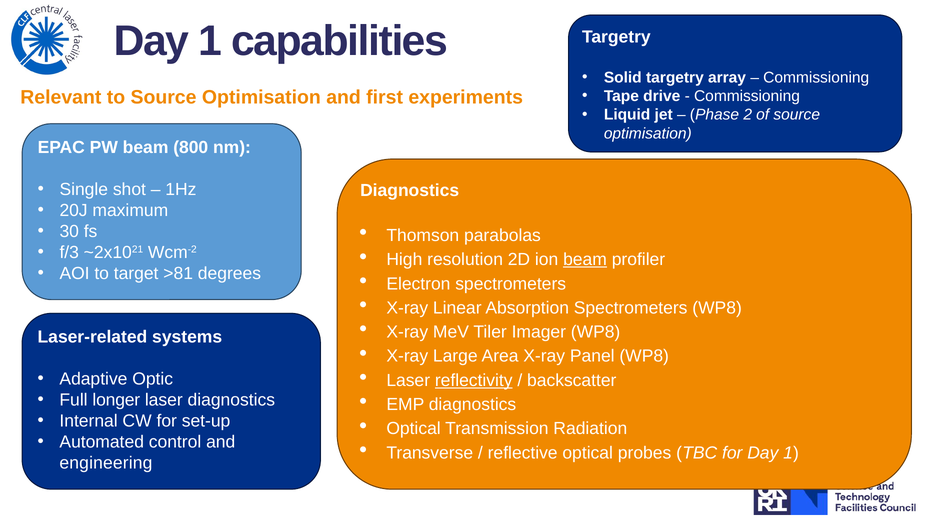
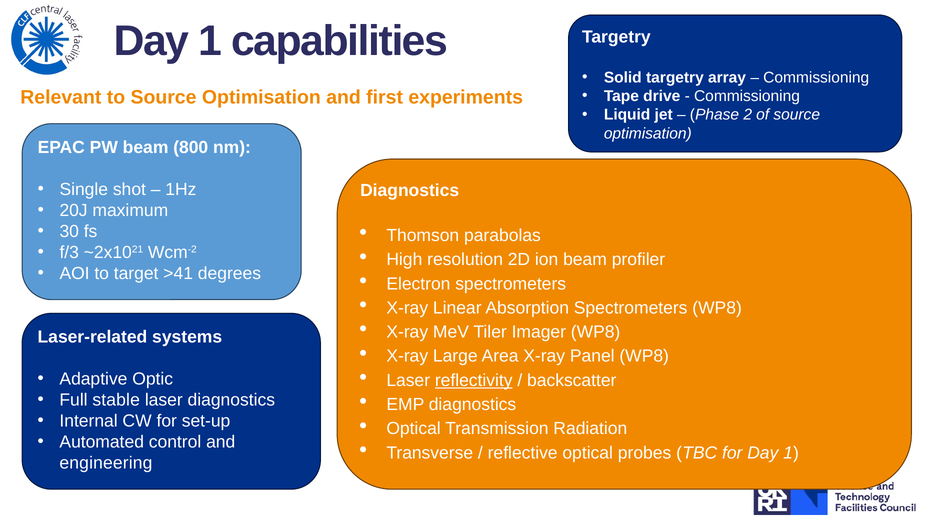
beam at (585, 260) underline: present -> none
>81: >81 -> >41
longer: longer -> stable
